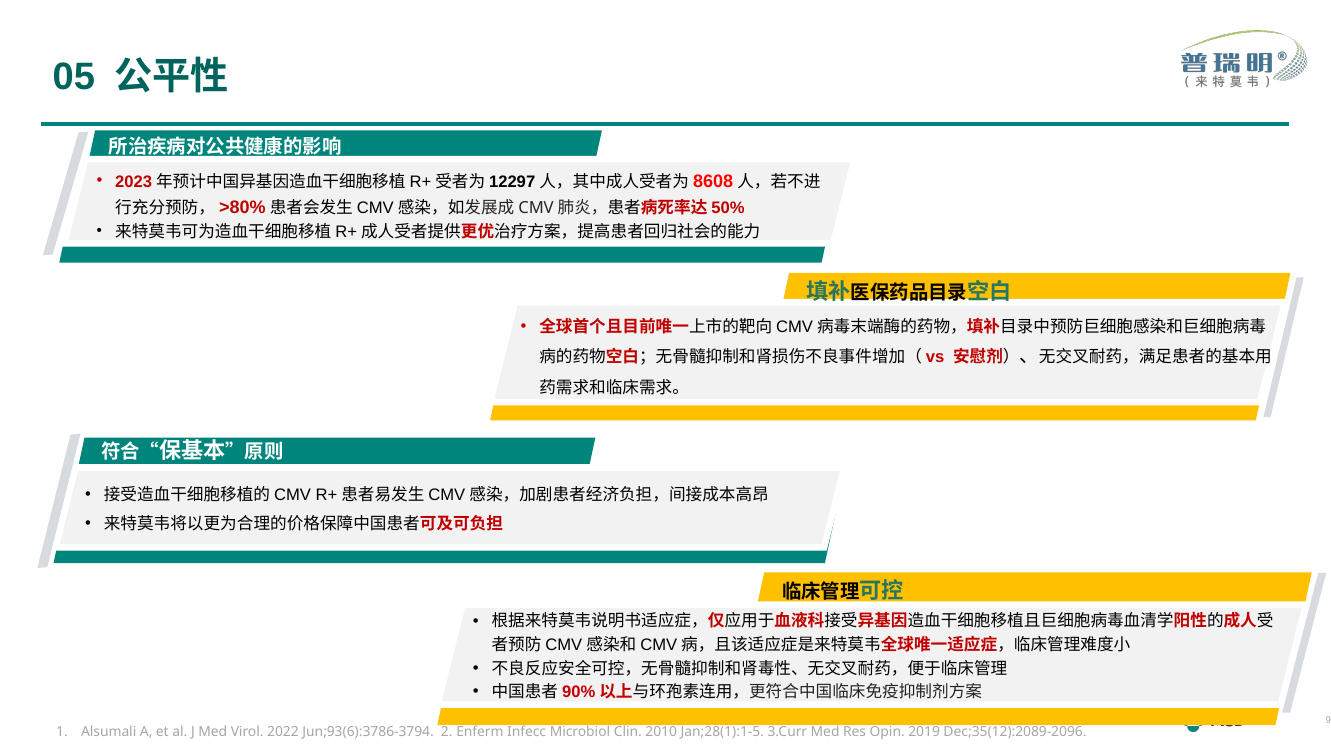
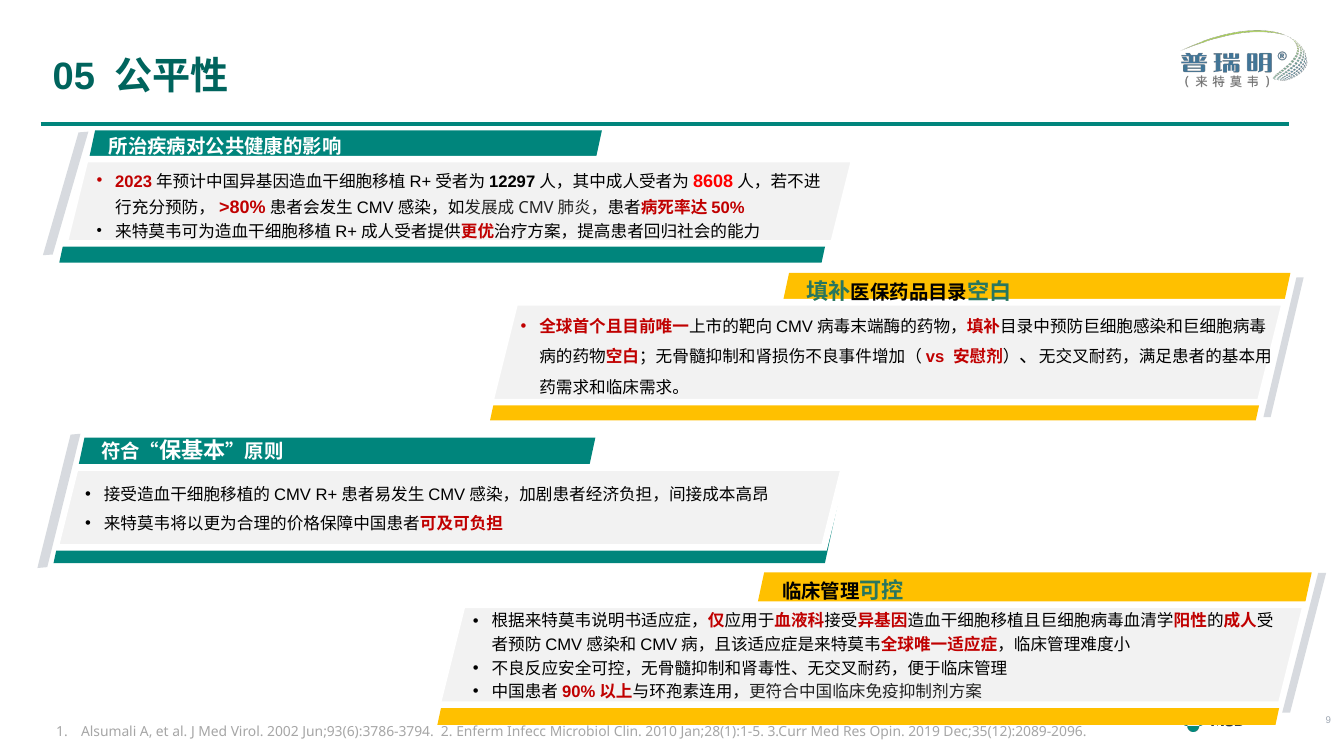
2022: 2022 -> 2002
